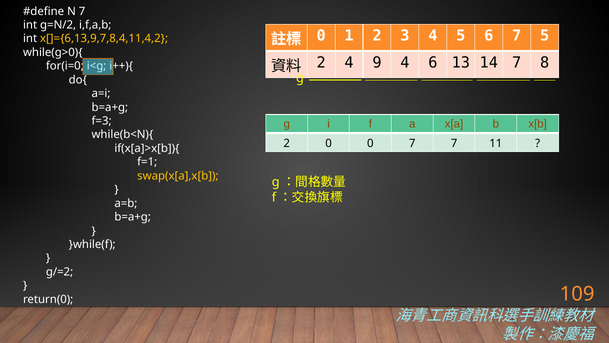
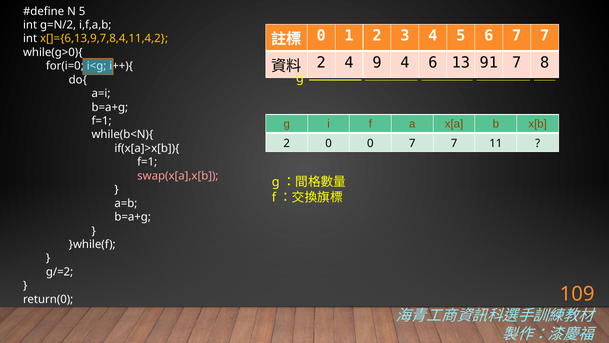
N 7: 7 -> 5
6 7 5: 5 -> 7
14: 14 -> 91
f=3 at (102, 121): f=3 -> f=1
swap(x[a],x[b colour: yellow -> pink
